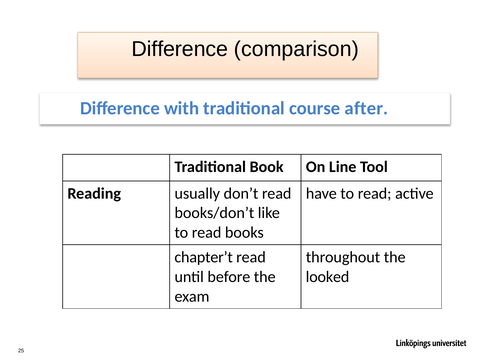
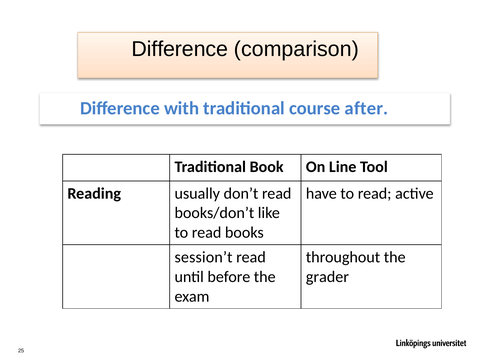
chapter’t: chapter’t -> session’t
looked: looked -> grader
